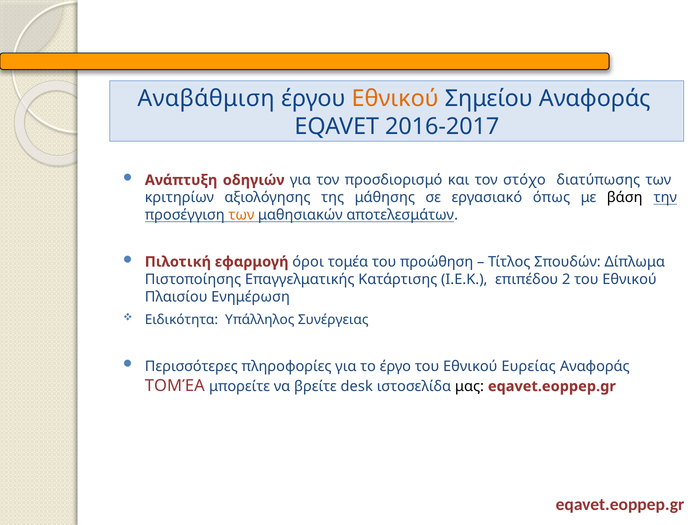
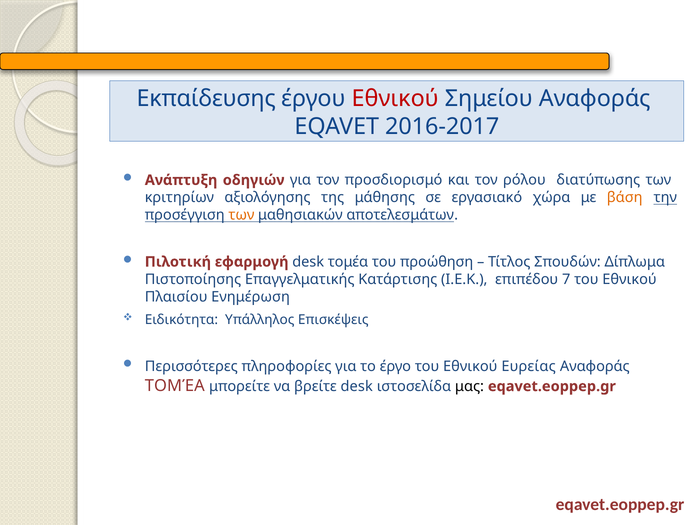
Αναβάθμιση: Αναβάθμιση -> Εκπαίδευσης
Εθνικού at (395, 99) colour: orange -> red
στόχο: στόχο -> ρόλου
όπως: όπως -> χώρα
βάση colour: black -> orange
εφαρμογή όροι: όροι -> desk
2: 2 -> 7
Συνέργειας: Συνέργειας -> Επισκέψεις
